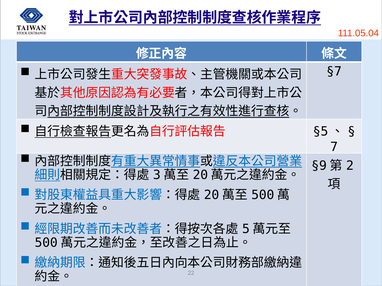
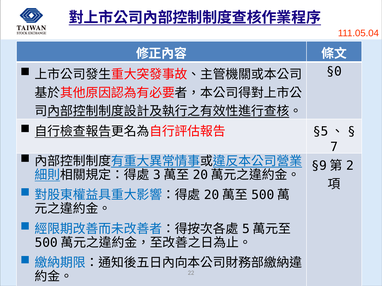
§7: §7 -> §0
